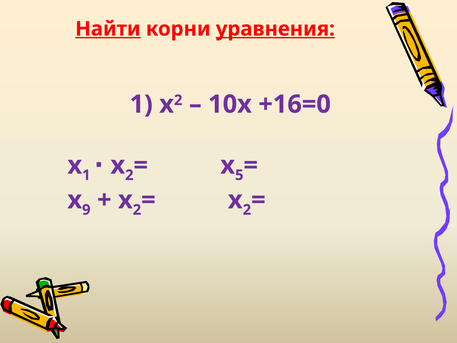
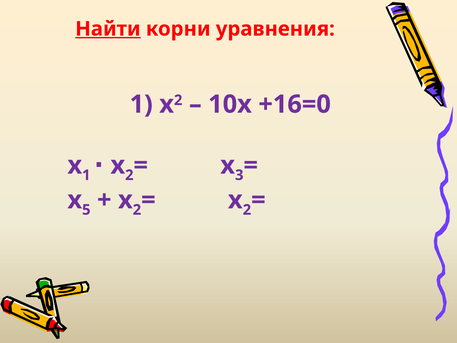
уравнения underline: present -> none
5: 5 -> 3
9: 9 -> 5
